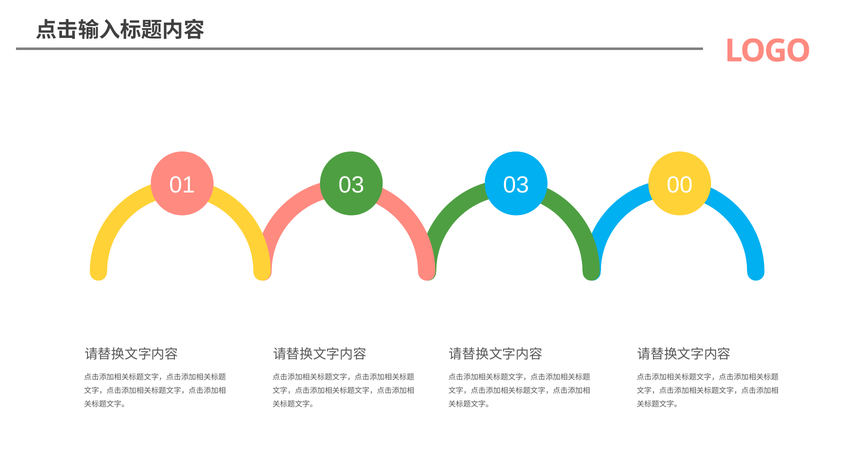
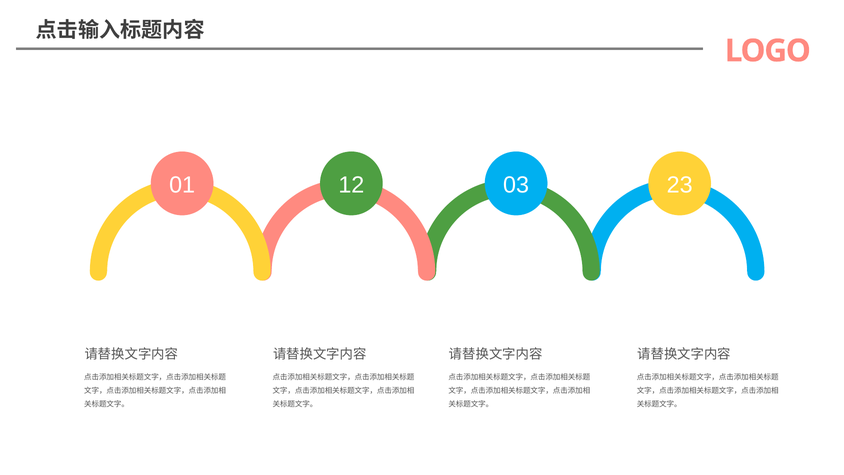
01 03: 03 -> 12
00: 00 -> 23
